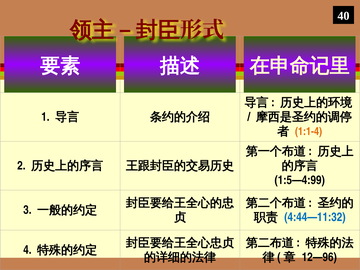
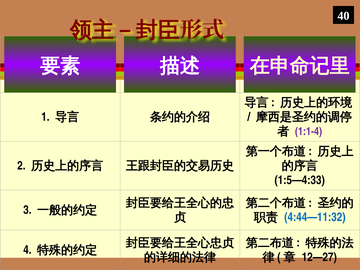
1:1-4 colour: orange -> purple
1:5—4:99: 1:5—4:99 -> 1:5—4:33
12—96: 12—96 -> 12—27
